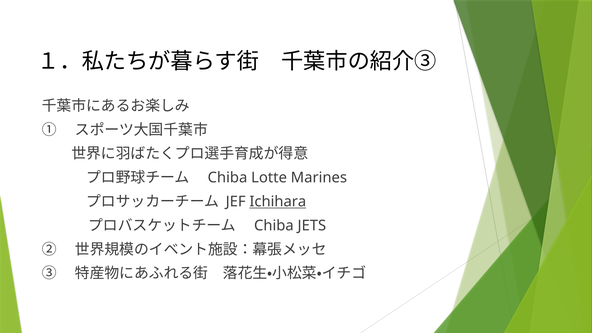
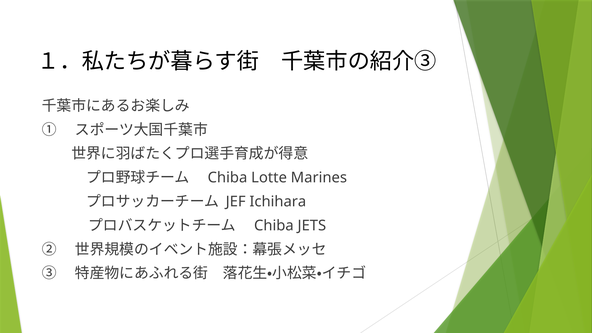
Ichihara underline: present -> none
